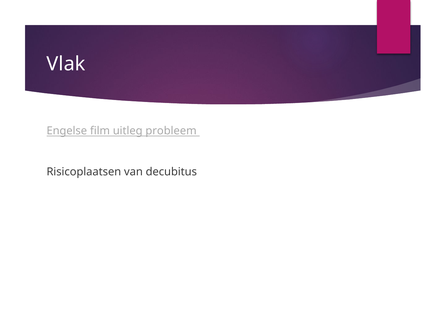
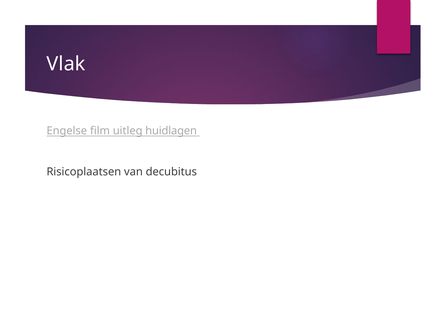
probleem: probleem -> huidlagen
